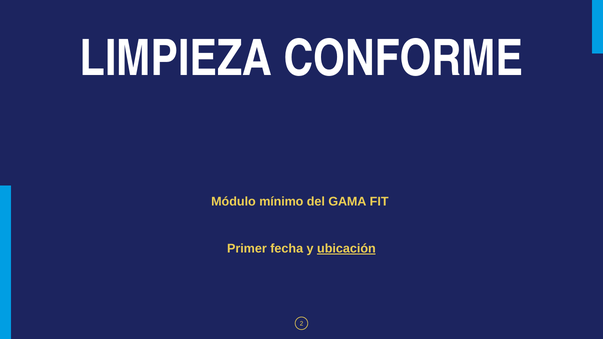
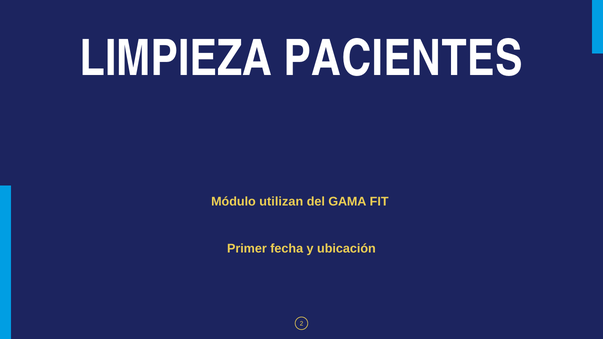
CONFORME: CONFORME -> PACIENTES
mínimo: mínimo -> utilizan
ubicación underline: present -> none
